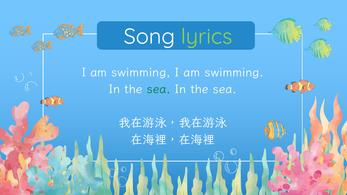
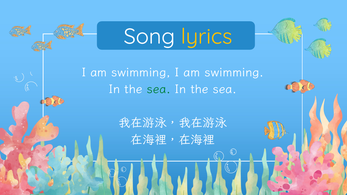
lyrics colour: light green -> yellow
